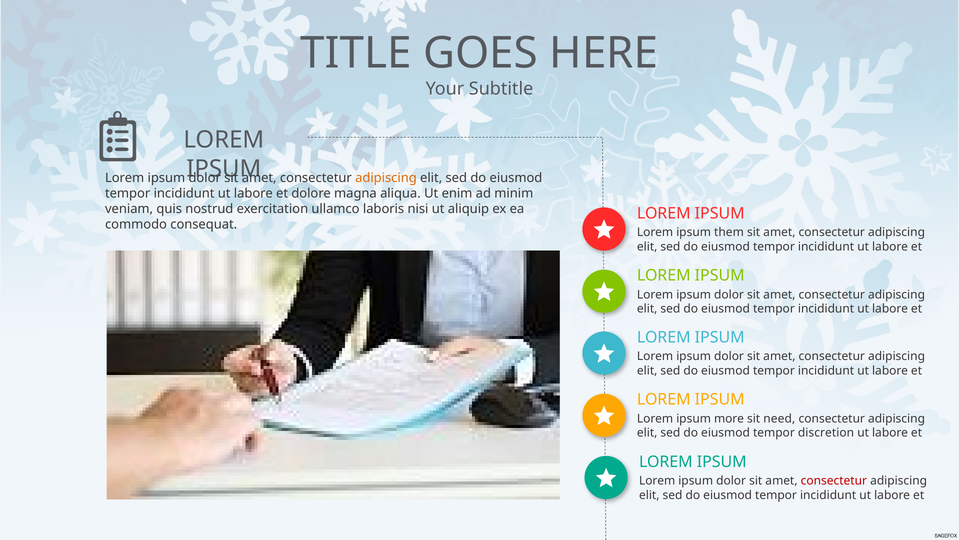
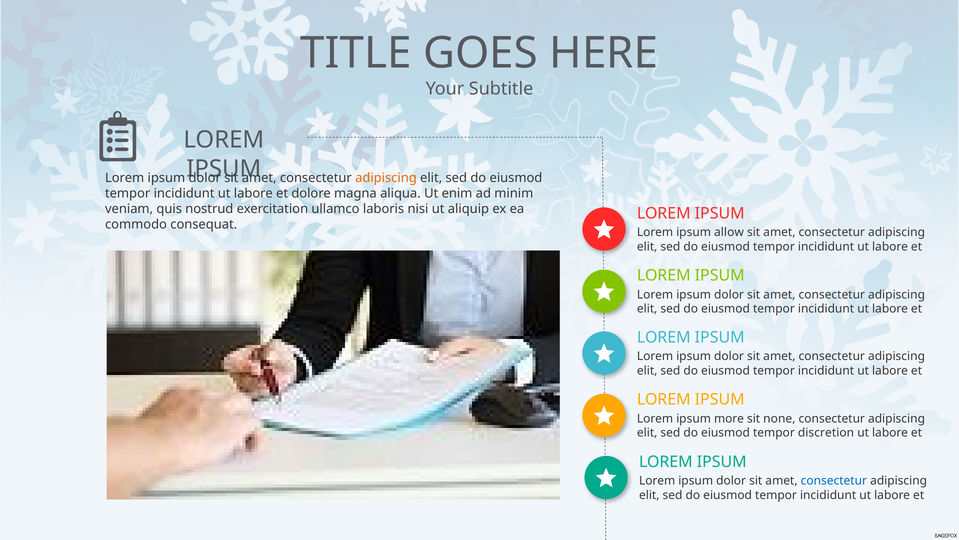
them: them -> allow
need: need -> none
consectetur at (834, 480) colour: red -> blue
